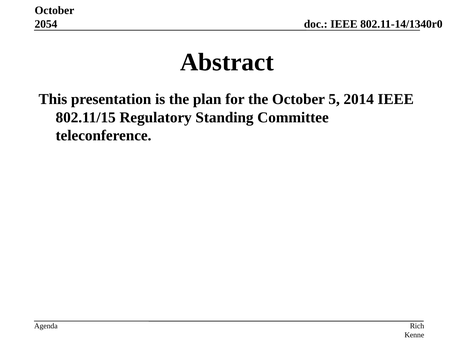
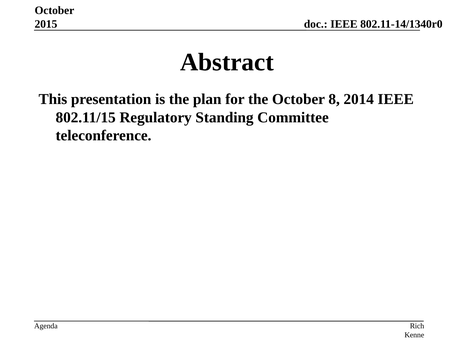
2054: 2054 -> 2015
5: 5 -> 8
